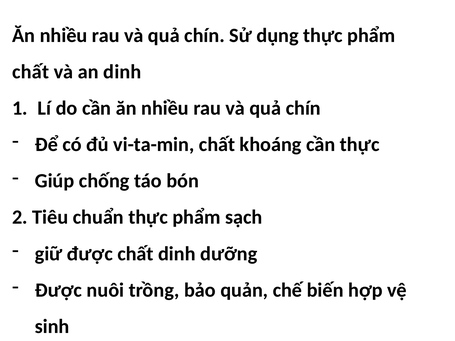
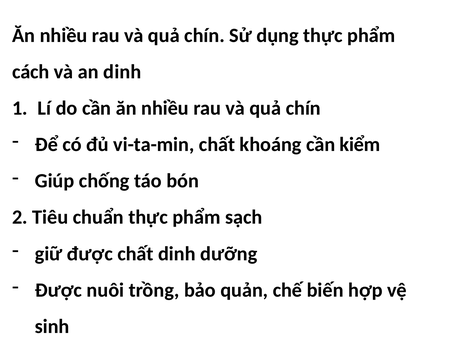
chất at (31, 72): chất -> cách
cần thực: thực -> kiểm
